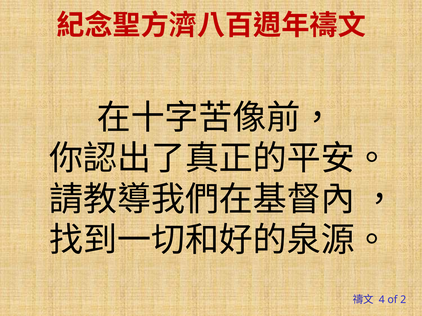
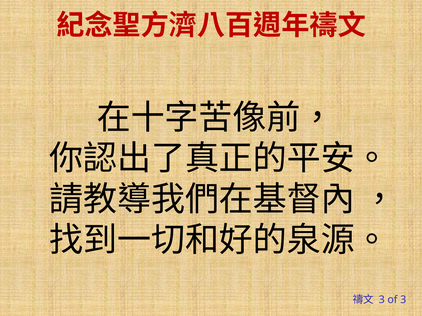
4 at (382, 300): 4 -> 3
of 2: 2 -> 3
